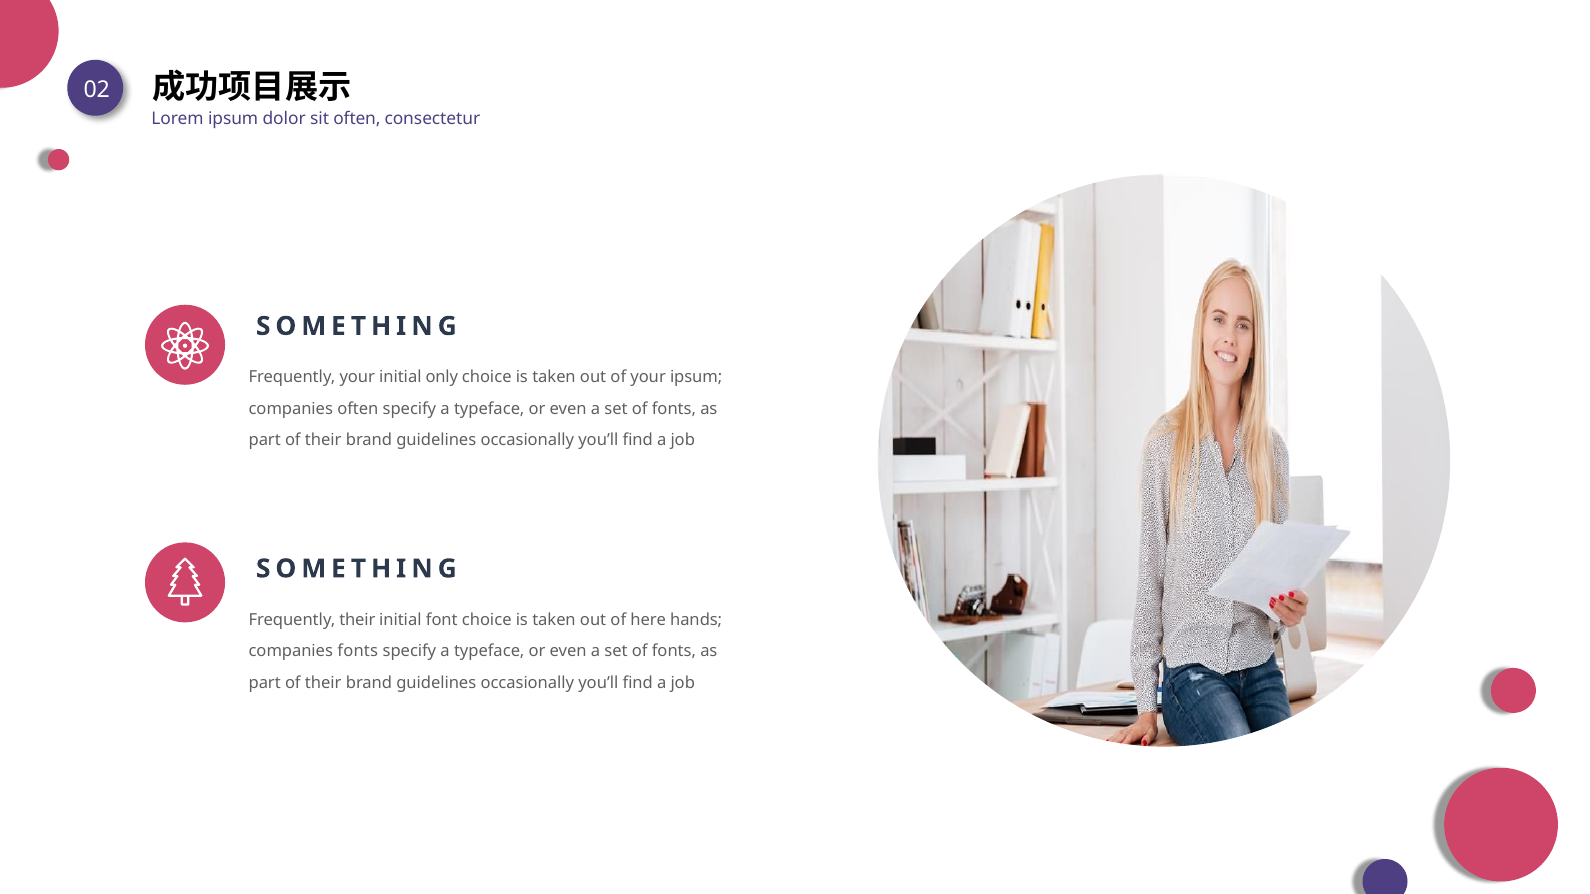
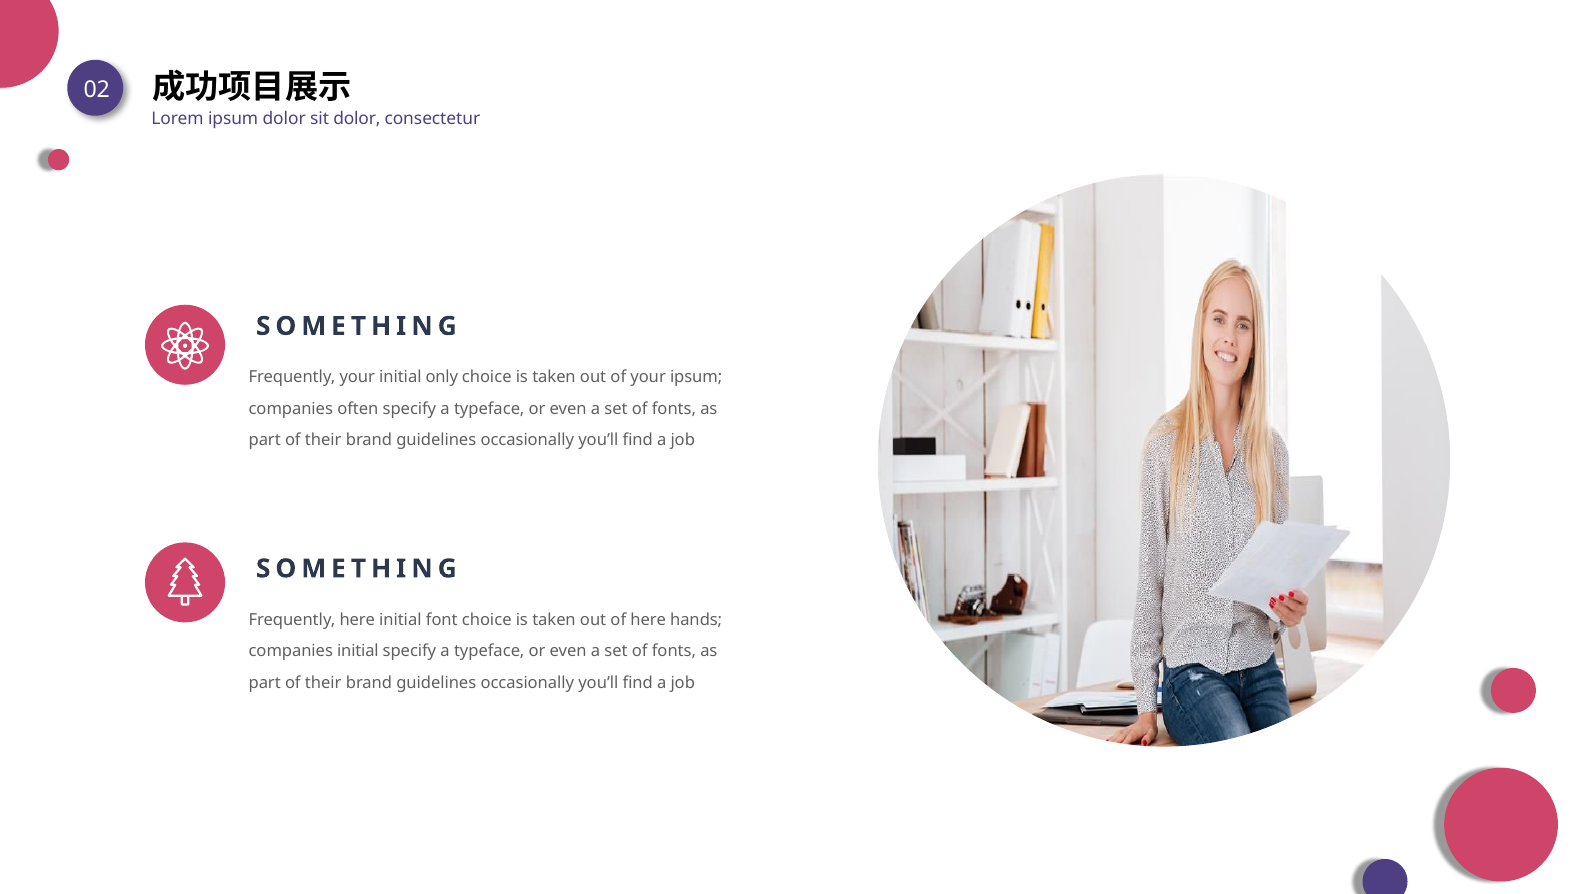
sit often: often -> dolor
Frequently their: their -> here
companies fonts: fonts -> initial
